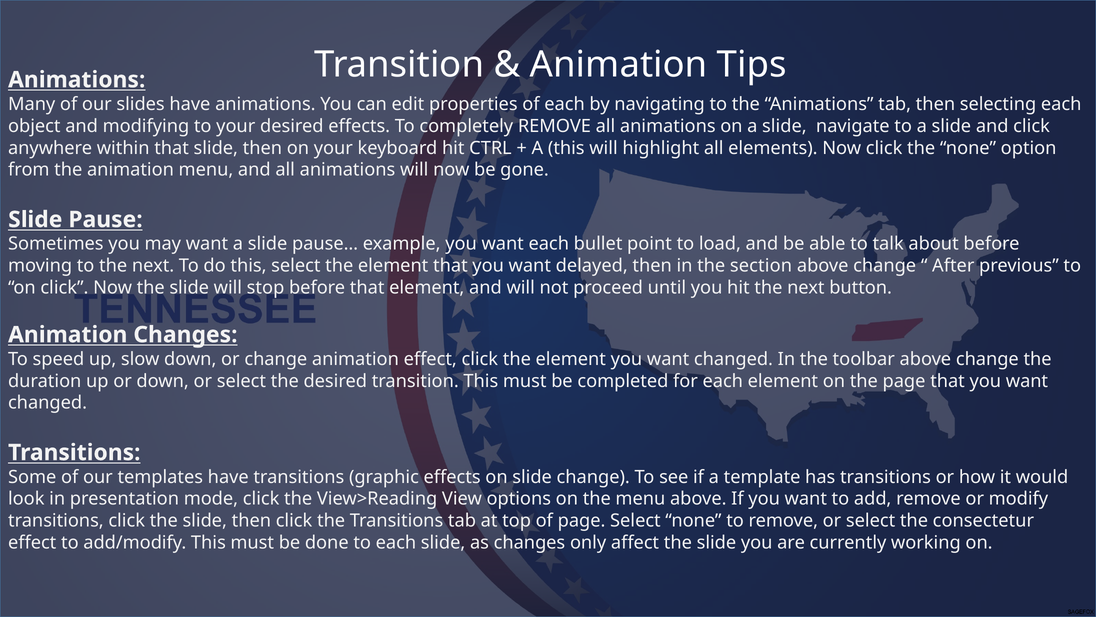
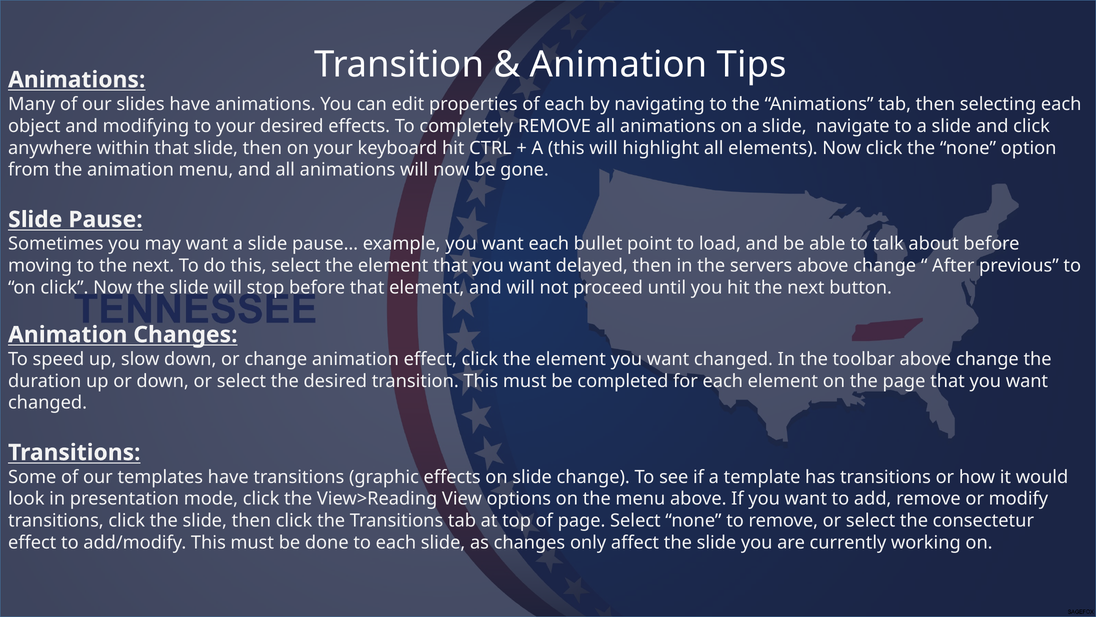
section: section -> servers
